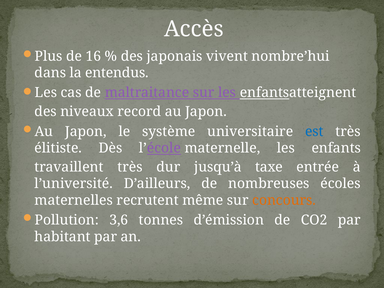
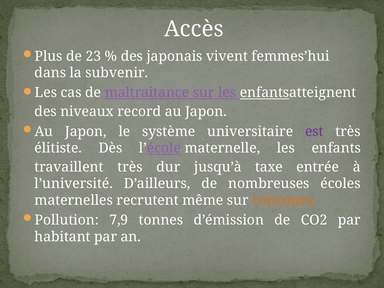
16: 16 -> 23
nombre’hui: nombre’hui -> femmes’hui
entendus: entendus -> subvenir
est colour: blue -> purple
3,6: 3,6 -> 7,9
